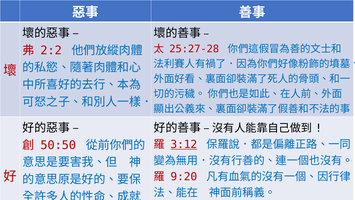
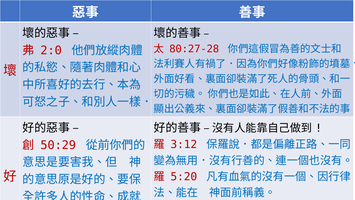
25:27-28: 25:27-28 -> 80:27-28
2:2: 2:2 -> 2:0
3:12 underline: present -> none
50:50: 50:50 -> 50:29
9:20: 9:20 -> 5:20
